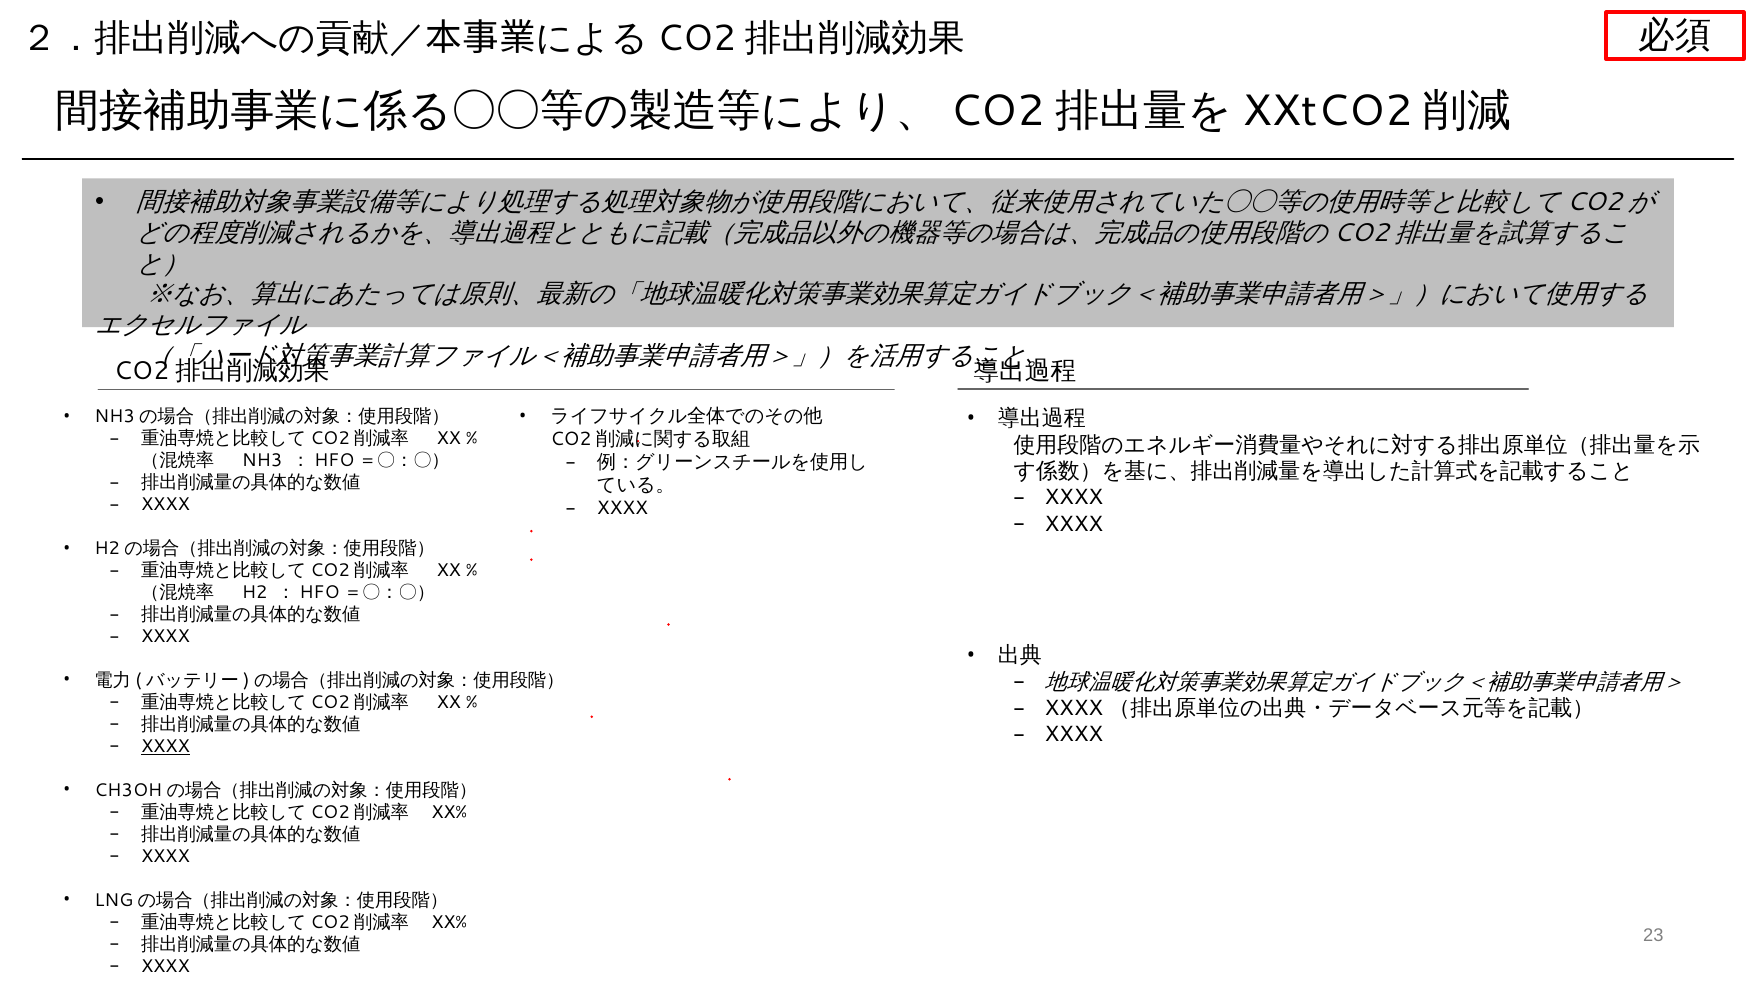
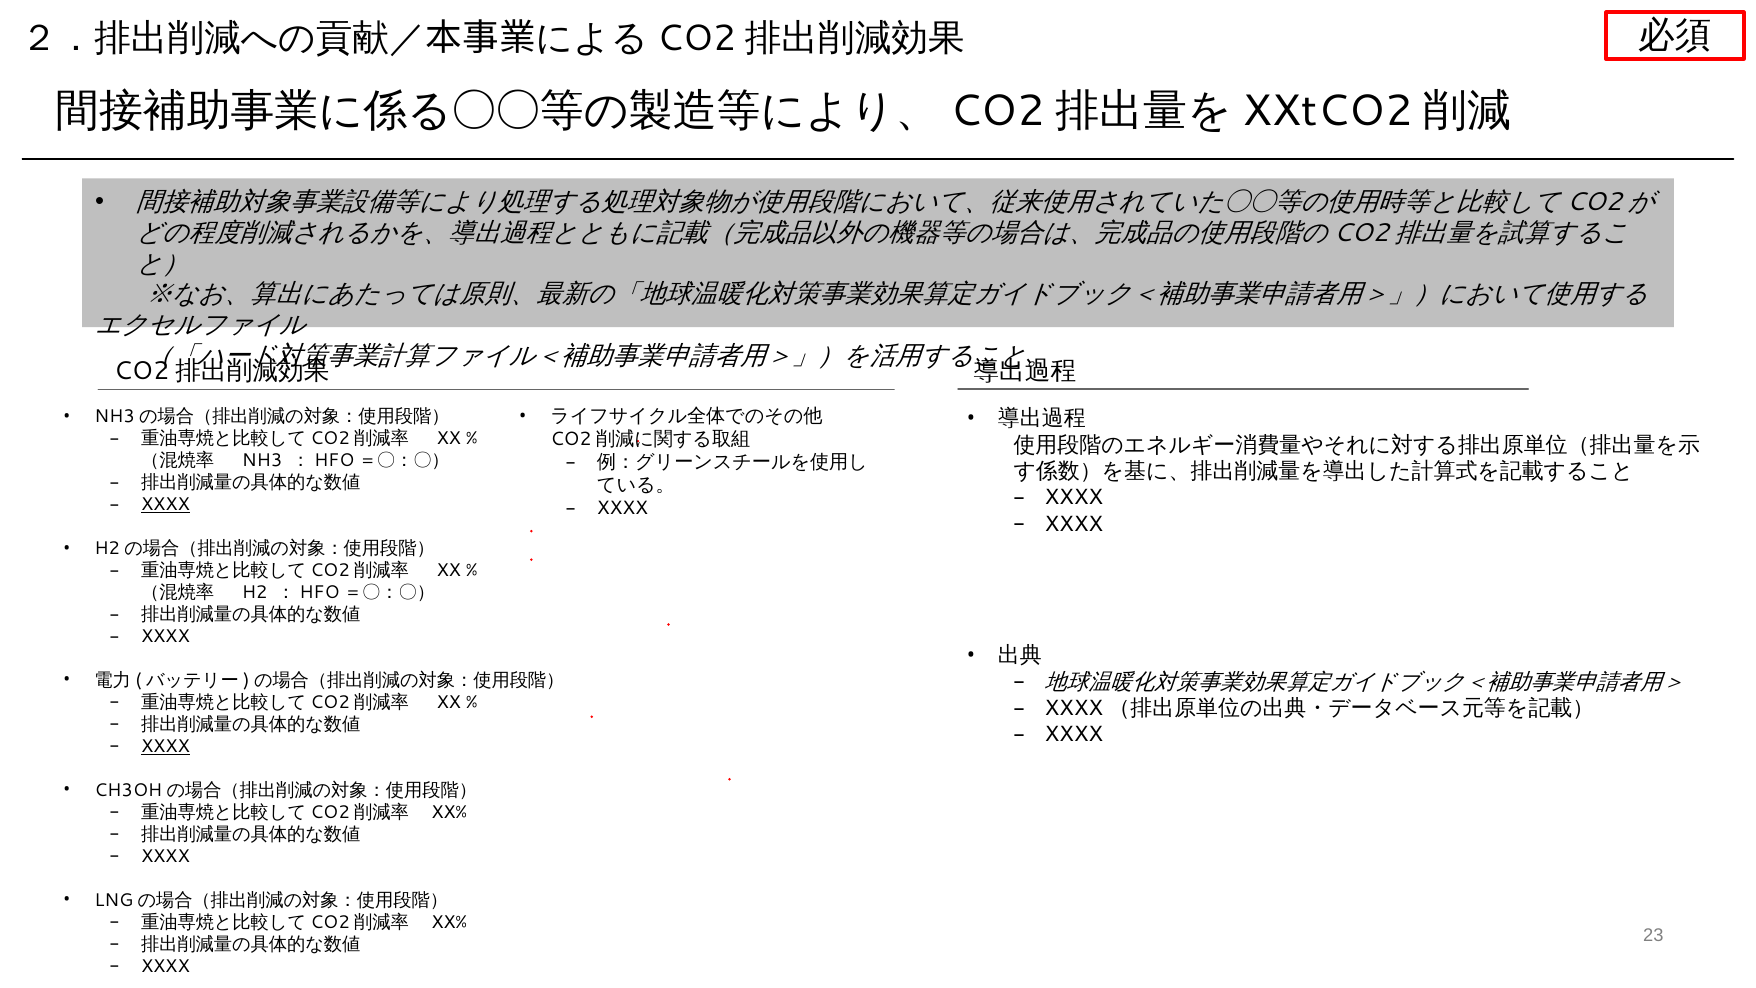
XXXX at (165, 504) underline: none -> present
